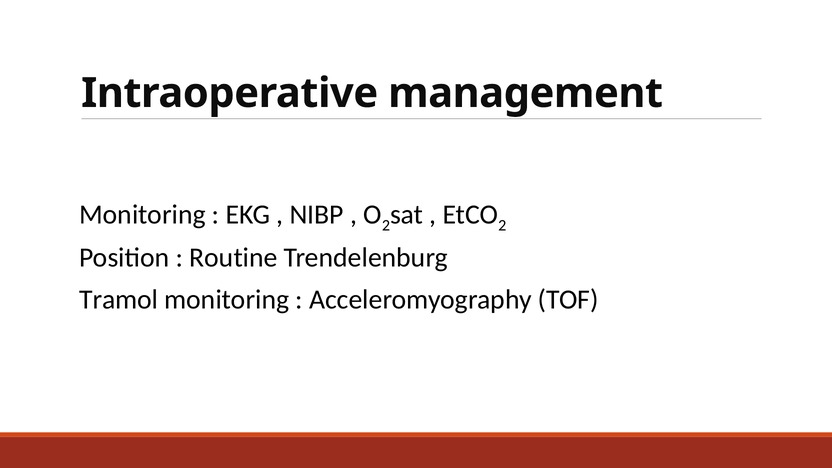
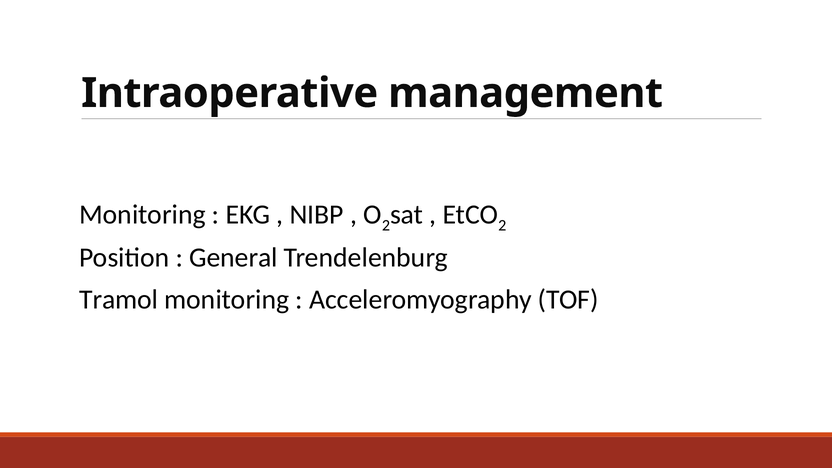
Routine: Routine -> General
